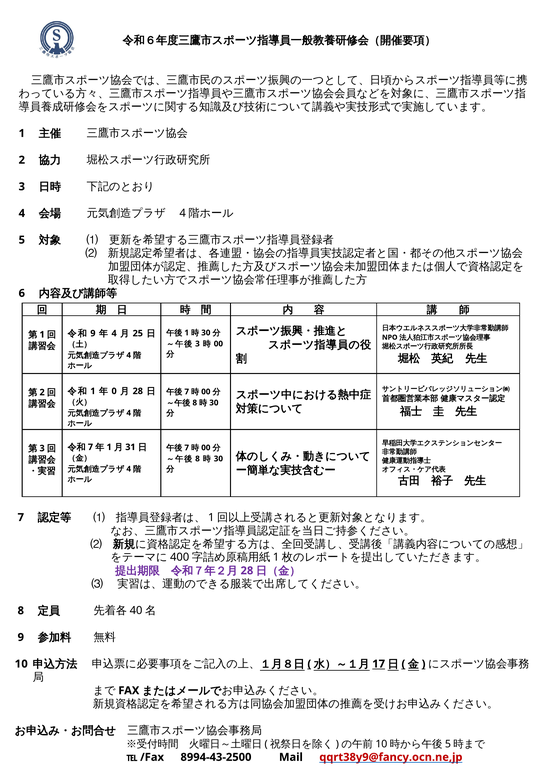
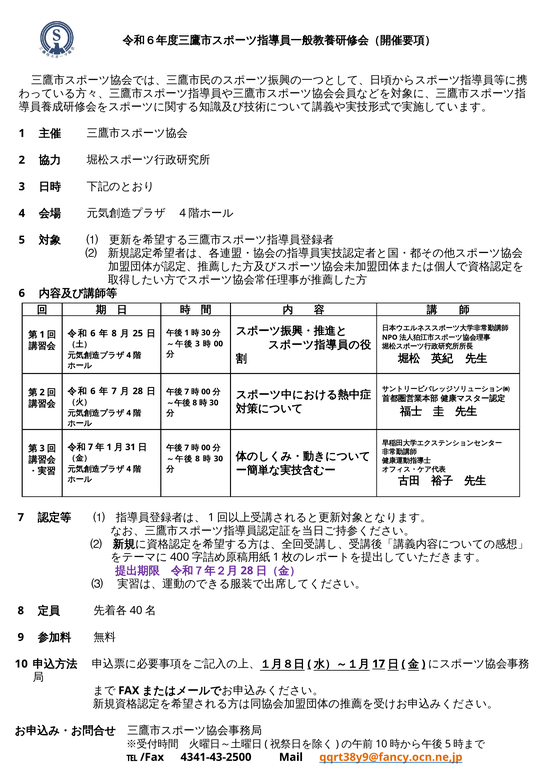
9 at (93, 333): 9 -> 6
4 at (114, 333): 4 -> 8
1 at (93, 391): 1 -> 6
0 at (114, 391): 0 -> 7
8994-43-2500: 8994-43-2500 -> 4341-43-2500
qqrt38y9@fancy.ocn.ne,jp colour: red -> orange
